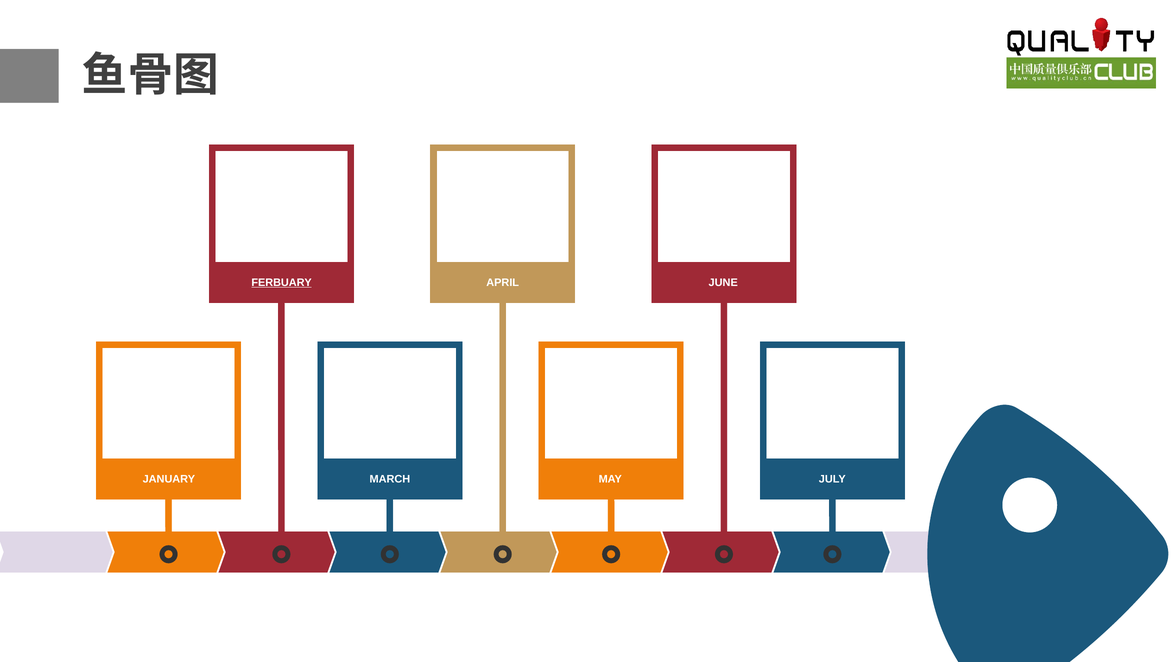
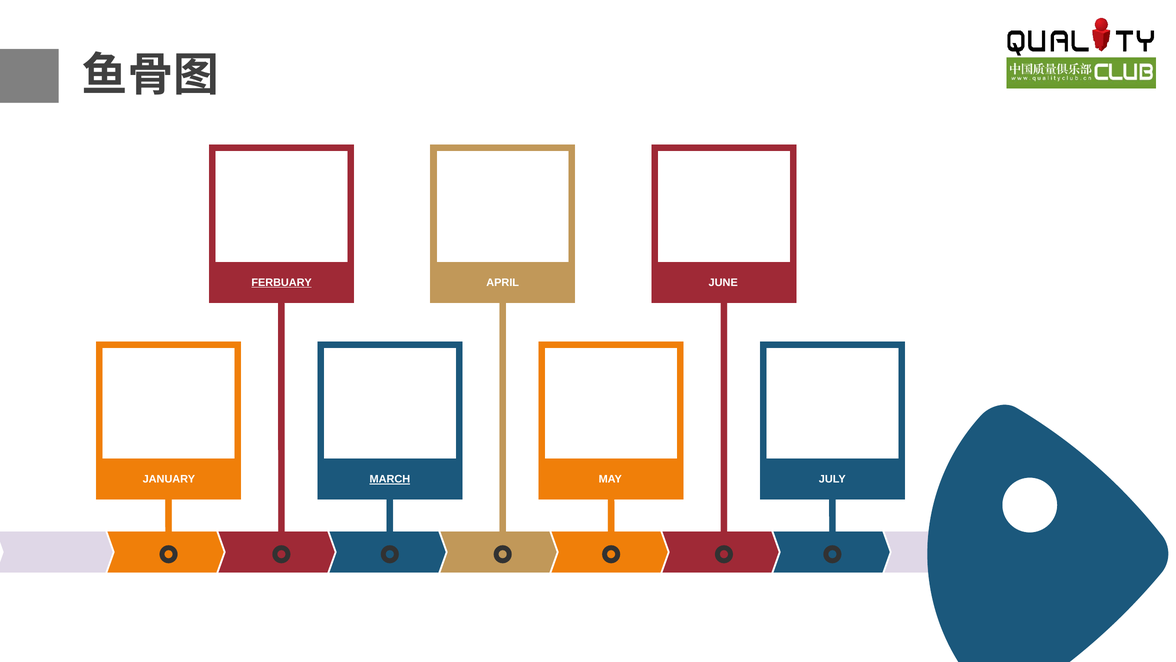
MARCH underline: none -> present
